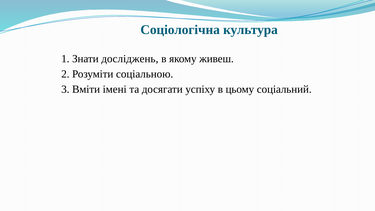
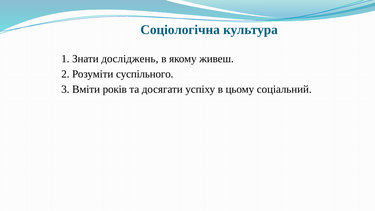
соціальною: соціальною -> суспільного
імені: імені -> років
